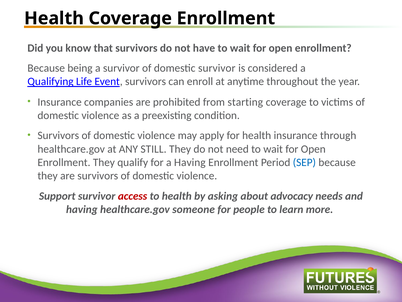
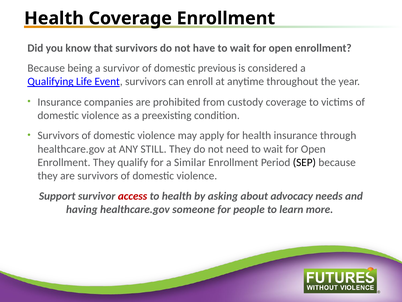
domestic survivor: survivor -> previous
starting: starting -> custody
a Having: Having -> Similar
SEP colour: blue -> black
